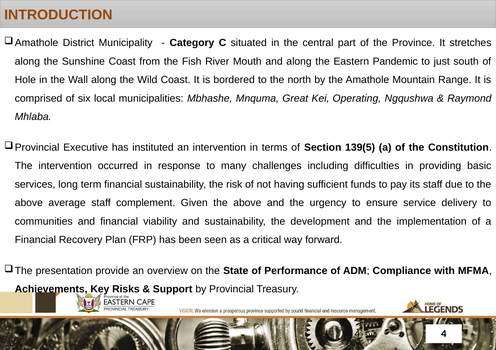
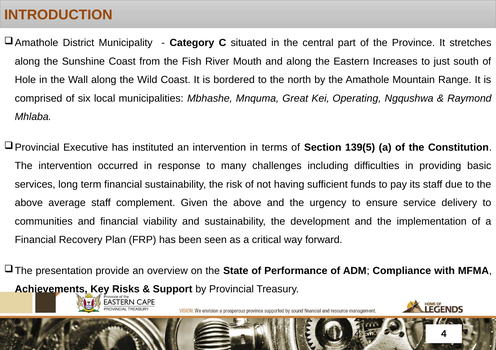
Pandemic: Pandemic -> Increases
